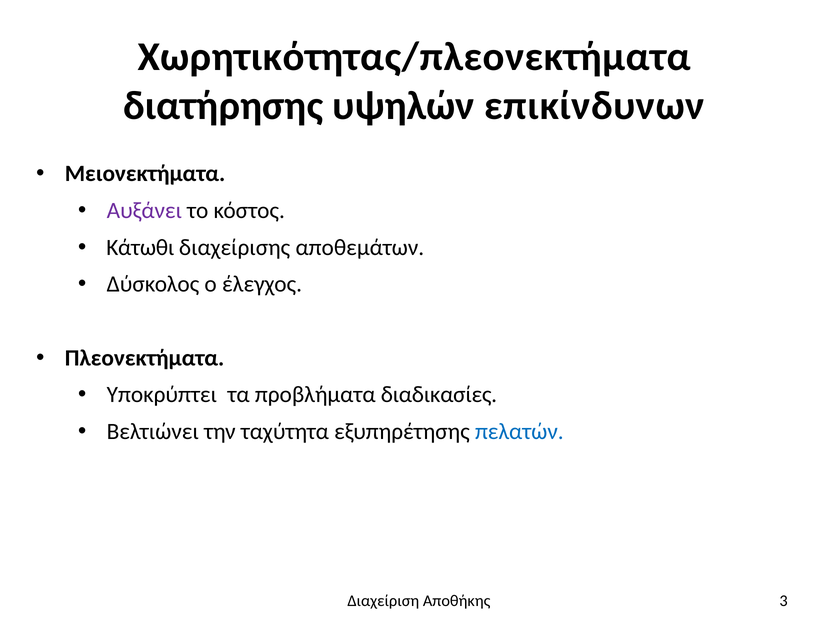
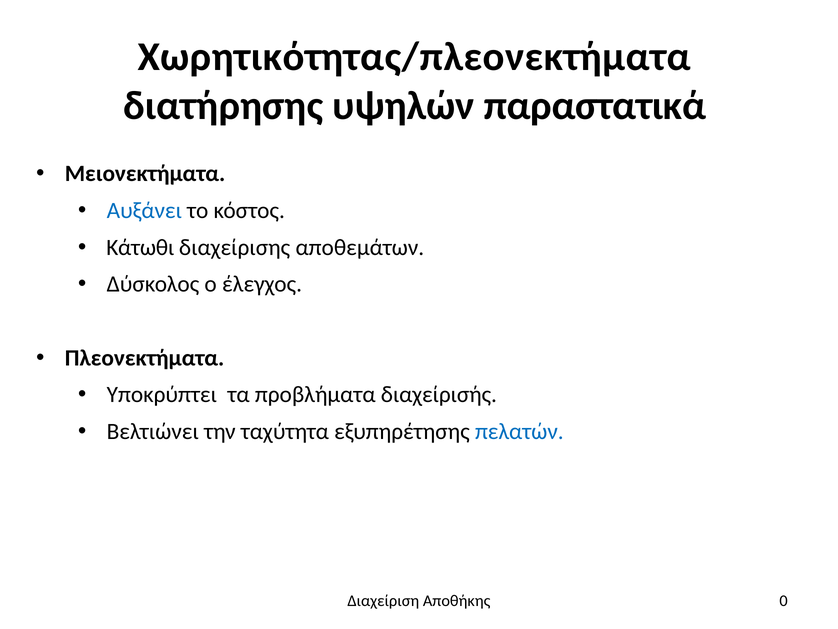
επικίνδυνων: επικίνδυνων -> παραστατικά
Αυξάνει colour: purple -> blue
διαδικασίες: διαδικασίες -> διαχείρισής
3: 3 -> 0
